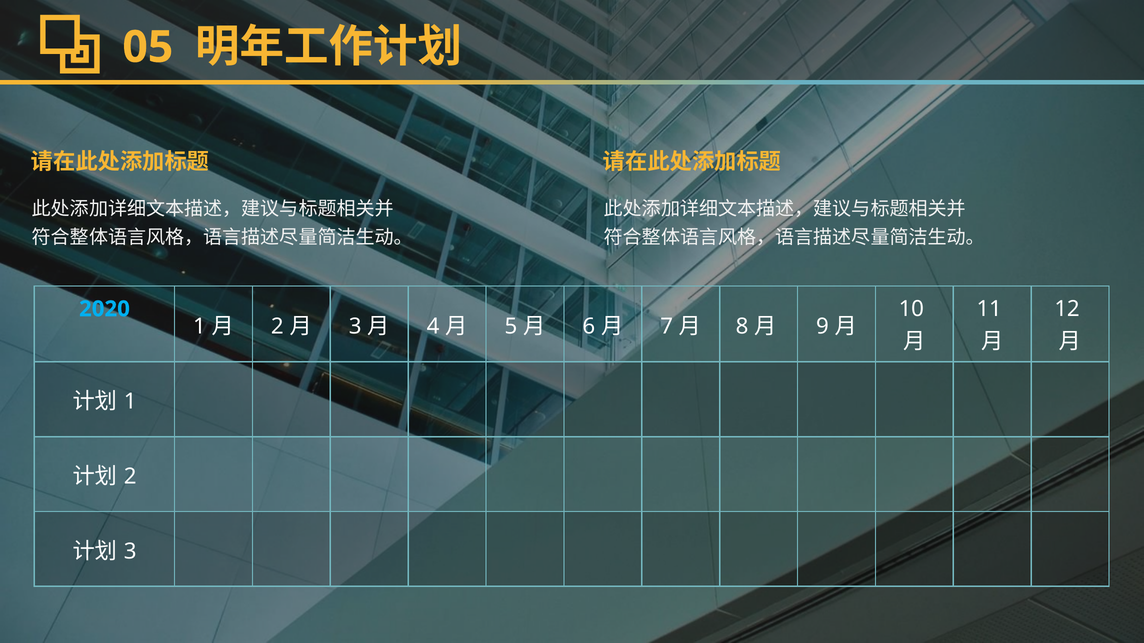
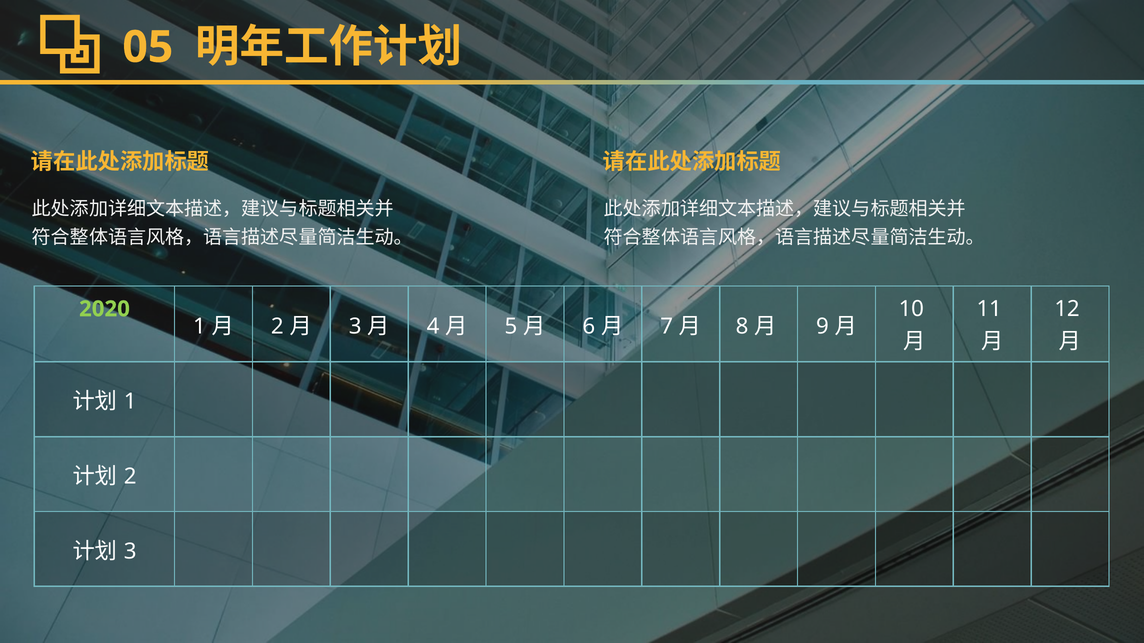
2020 colour: light blue -> light green
